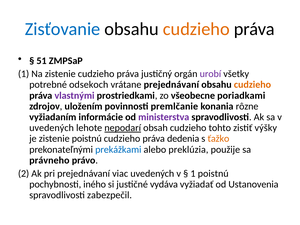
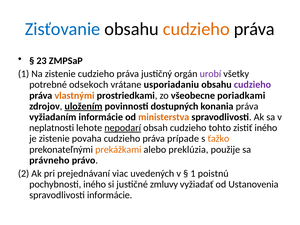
51: 51 -> 23
vrátane prejednávaní: prejednávaní -> usporiadaniu
cudzieho at (252, 85) colour: orange -> purple
vlastnými colour: purple -> orange
uložením underline: none -> present
premlčanie: premlčanie -> dostupných
konania rôzne: rôzne -> práva
ministerstva colour: purple -> orange
uvedených at (52, 128): uvedených -> neplatnosti
zistiť výšky: výšky -> iného
zistenie poistnú: poistnú -> povaha
dedenia: dedenia -> prípade
prekážkami colour: blue -> orange
vydáva: vydáva -> zmluvy
spravodlivosti zabezpečil: zabezpečil -> informácie
